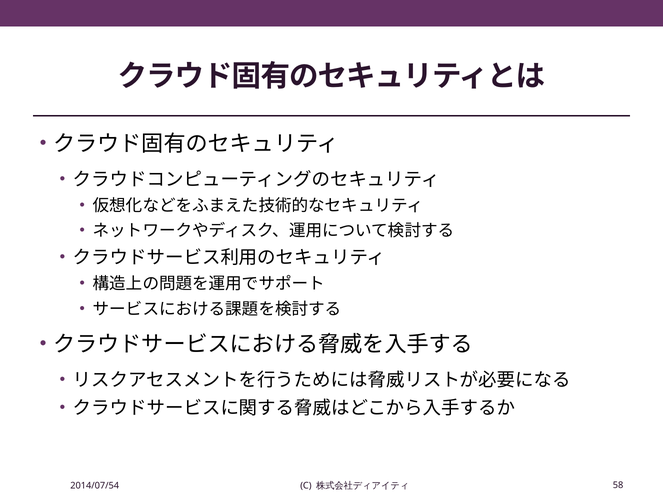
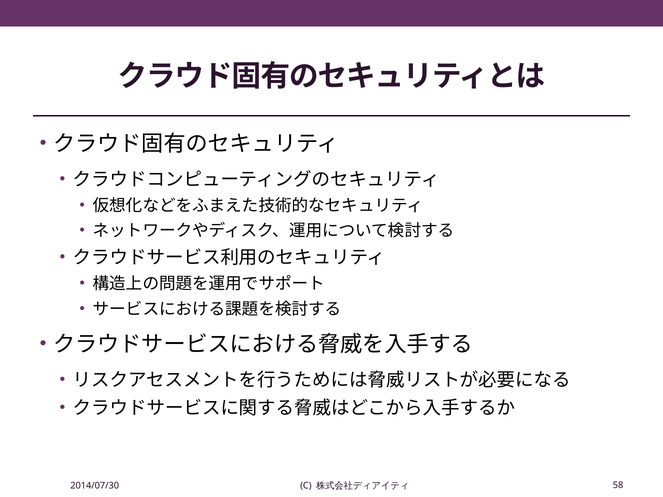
2014/07/54: 2014/07/54 -> 2014/07/30
